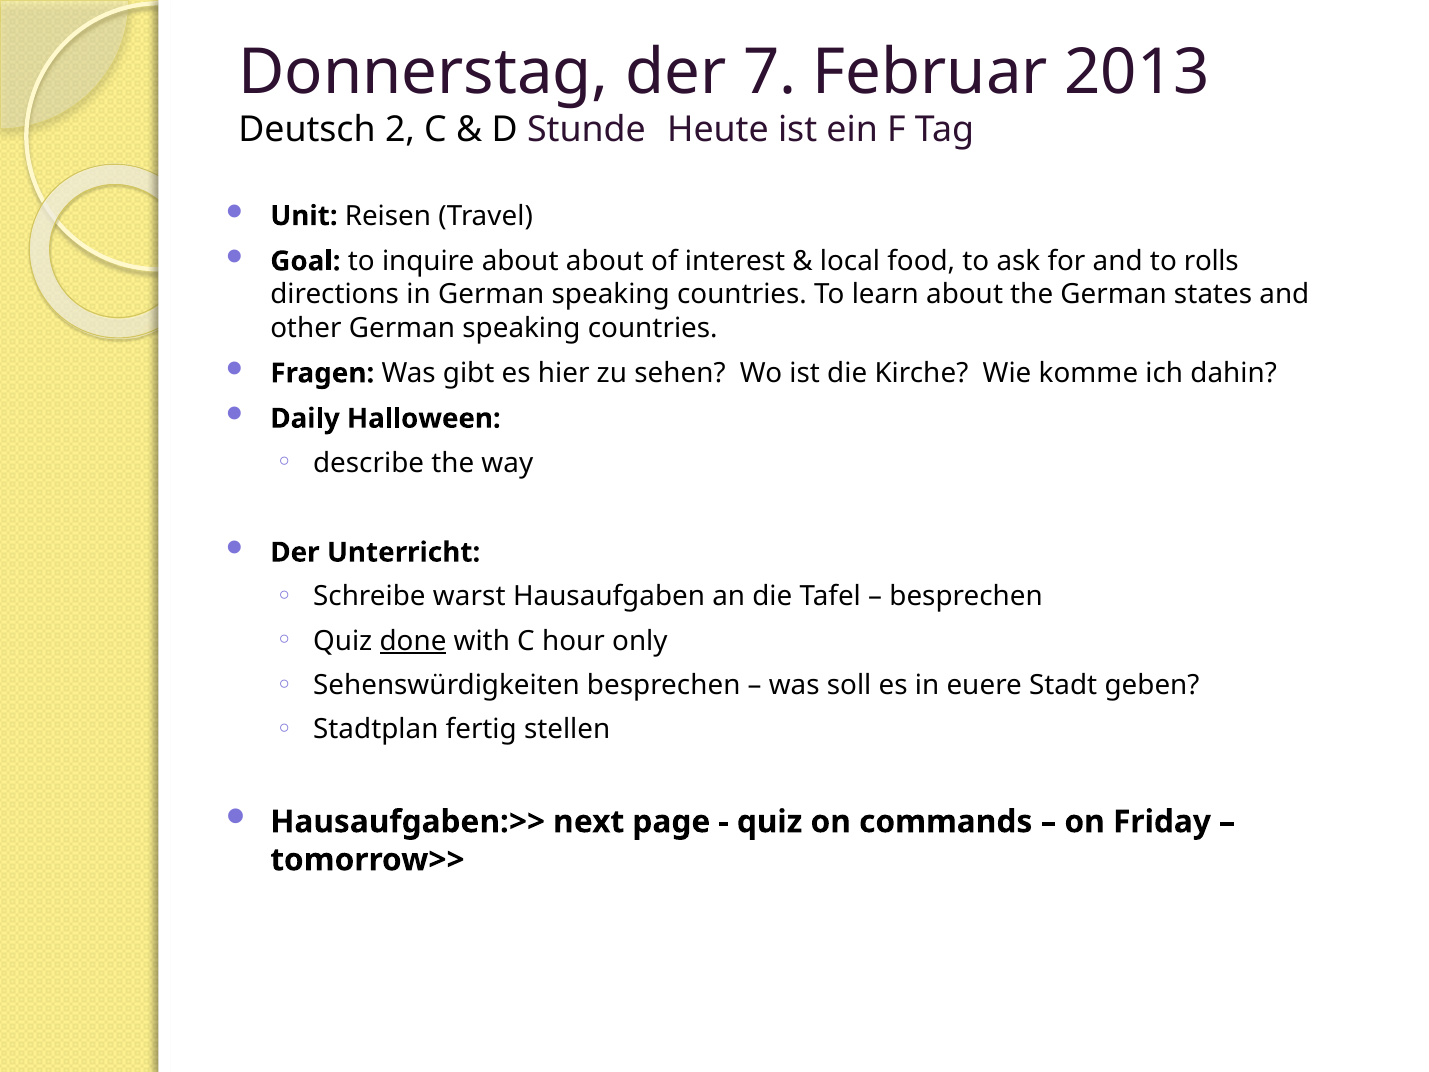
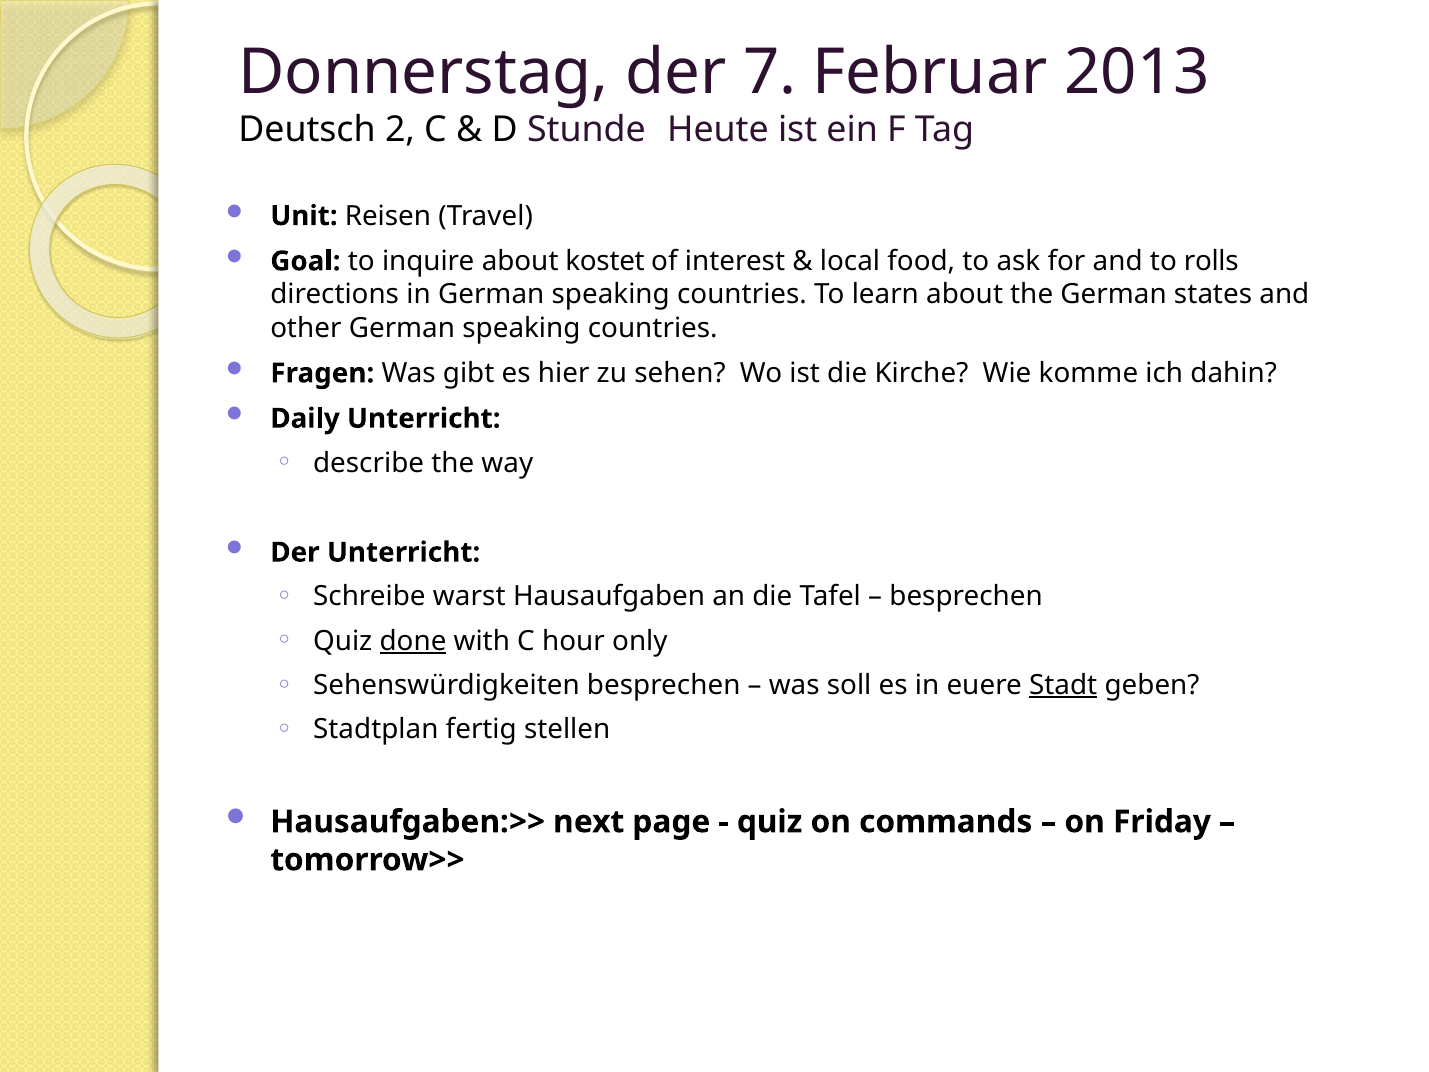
about about: about -> kostet
Daily Halloween: Halloween -> Unterricht
Stadt underline: none -> present
